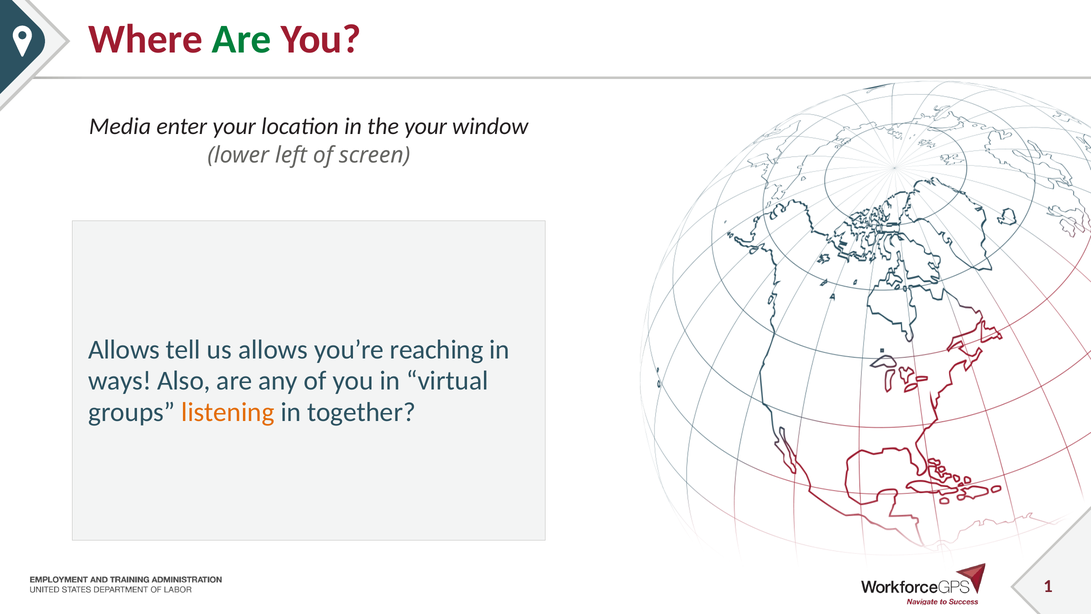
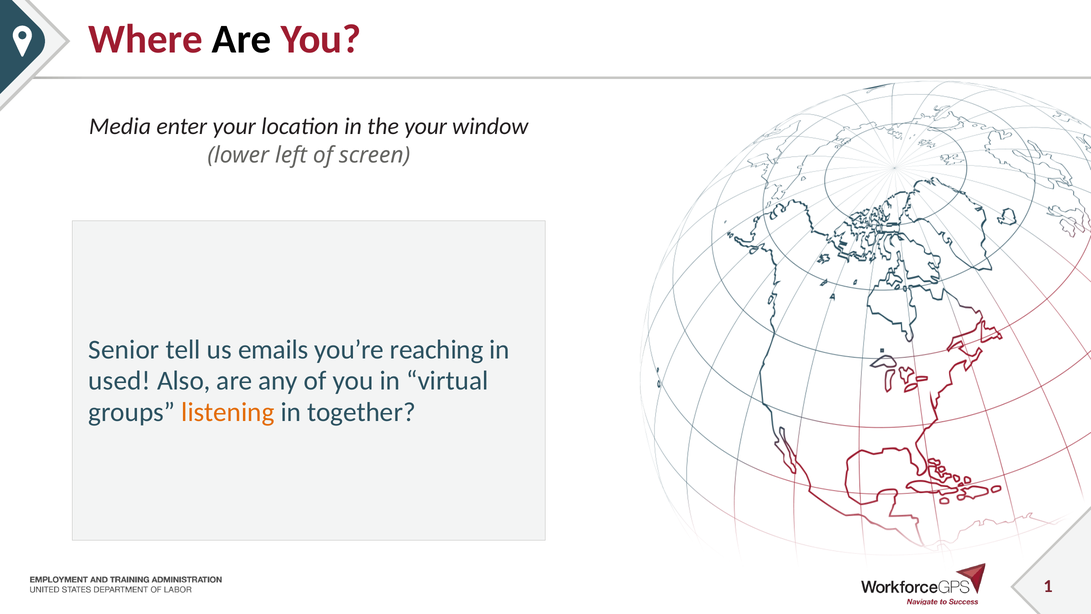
Are at (242, 39) colour: green -> black
Allows at (124, 350): Allows -> Senior
us allows: allows -> emails
ways: ways -> used
